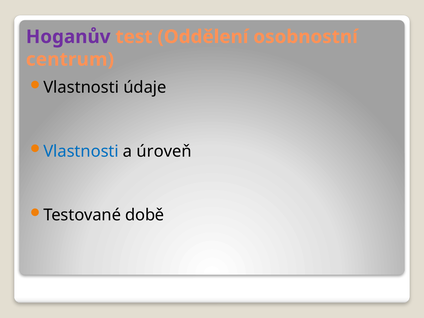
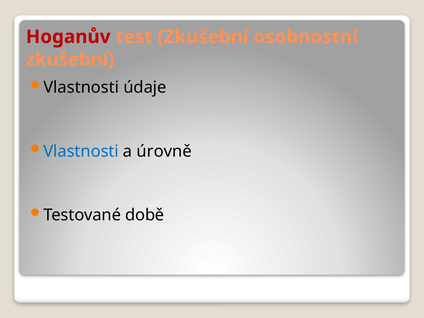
Hoganův colour: purple -> red
test Oddělení: Oddělení -> Zkušební
centrum at (70, 59): centrum -> zkušební
úroveň: úroveň -> úrovně
